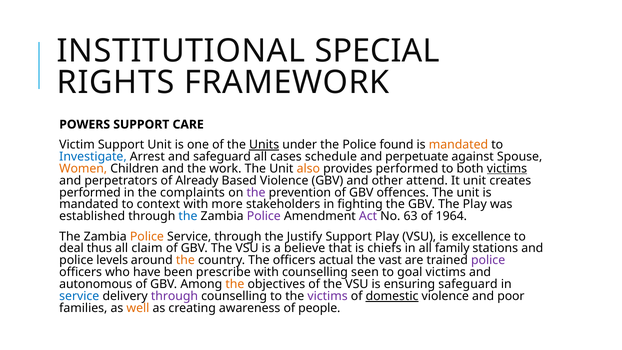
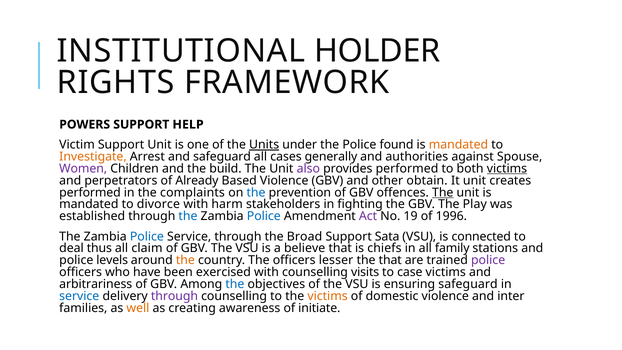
SPECIAL: SPECIAL -> HOLDER
CARE: CARE -> HELP
Investigate colour: blue -> orange
schedule: schedule -> generally
perpetuate: perpetuate -> authorities
Women colour: orange -> purple
work: work -> build
also colour: orange -> purple
attend: attend -> obtain
the at (256, 192) colour: purple -> blue
The at (443, 192) underline: none -> present
context: context -> divorce
more: more -> harm
Police at (264, 216) colour: purple -> blue
63: 63 -> 19
1964: 1964 -> 1996
Police at (147, 236) colour: orange -> blue
Justify: Justify -> Broad
Support Play: Play -> Sata
excellence: excellence -> connected
actual: actual -> lesser
the vast: vast -> that
prescribe: prescribe -> exercised
seen: seen -> visits
goal: goal -> case
autonomous: autonomous -> arbitrariness
the at (235, 284) colour: orange -> blue
victims at (328, 296) colour: purple -> orange
domestic underline: present -> none
poor: poor -> inter
people: people -> initiate
